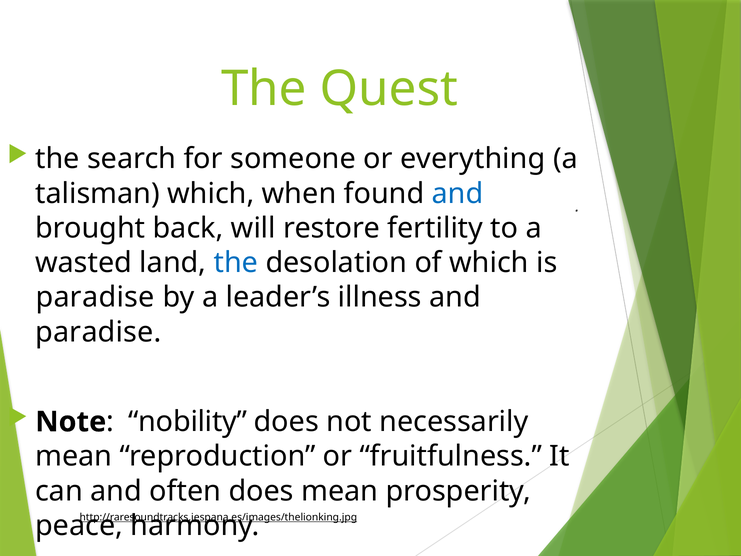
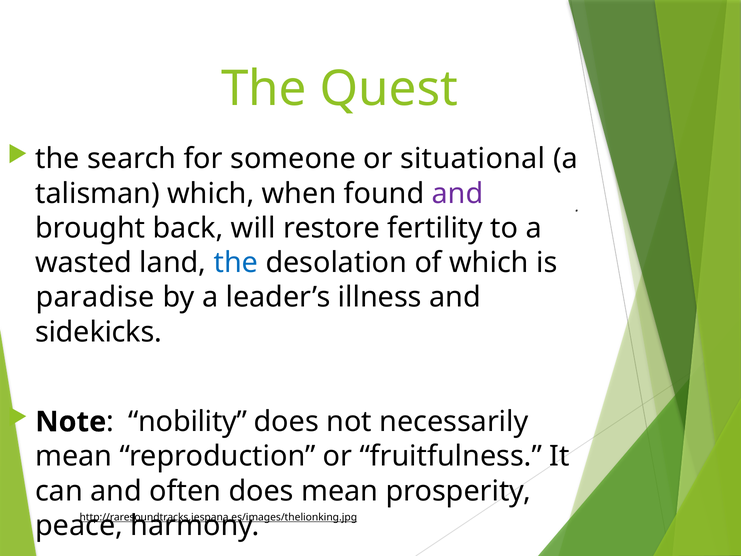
everything: everything -> situational
and at (458, 193) colour: blue -> purple
paradise at (98, 332): paradise -> sidekicks
